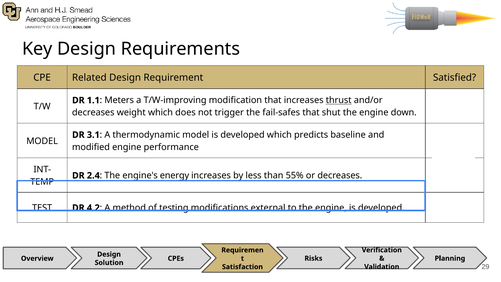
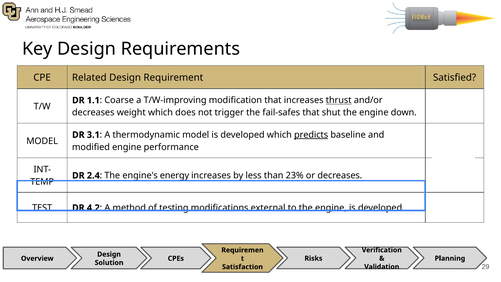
Meters: Meters -> Coarse
predicts underline: none -> present
55%: 55% -> 23%
